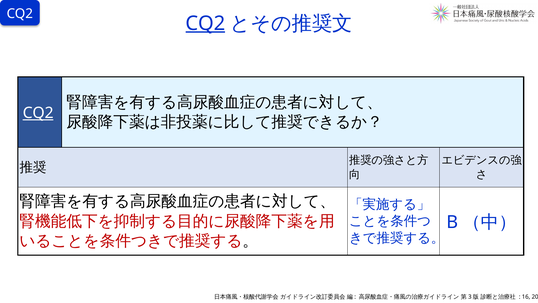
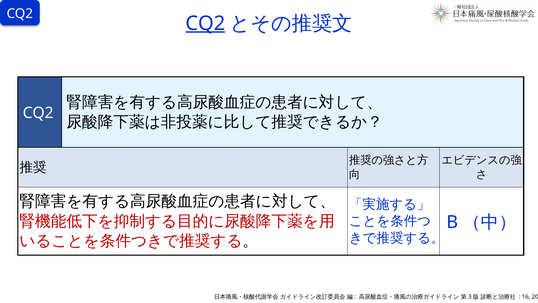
CQ2 at (38, 113) underline: present -> none
